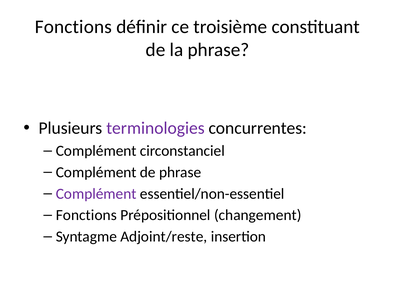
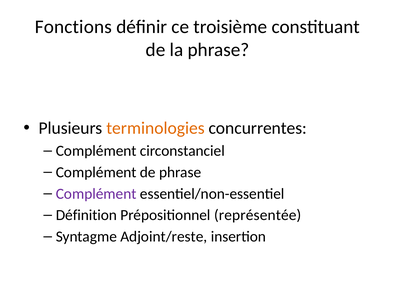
terminologies colour: purple -> orange
Fonctions at (86, 215): Fonctions -> Définition
changement: changement -> représentée
